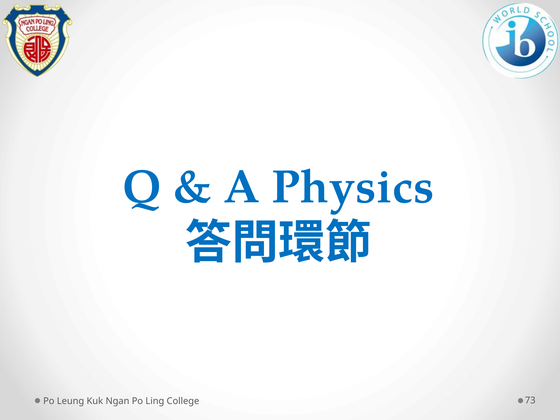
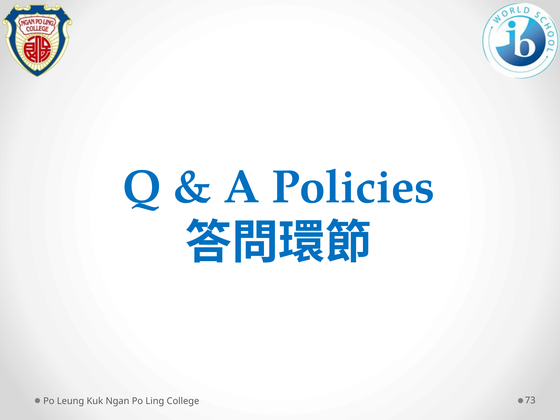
Physics: Physics -> Policies
